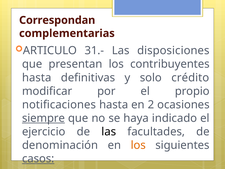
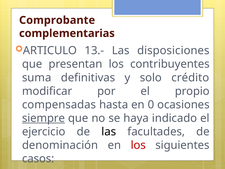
Correspondan: Correspondan -> Comprobante
31.-: 31.- -> 13.-
hasta at (37, 78): hasta -> suma
notificaciones: notificaciones -> compensadas
2: 2 -> 0
los at (138, 145) colour: orange -> red
casos underline: present -> none
